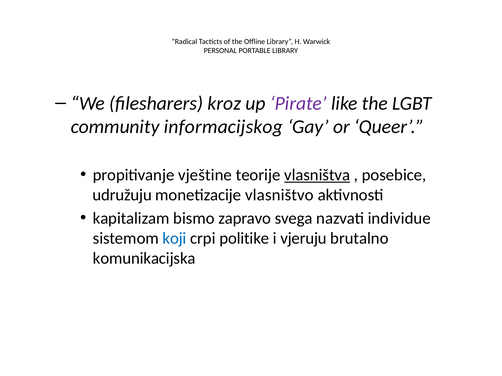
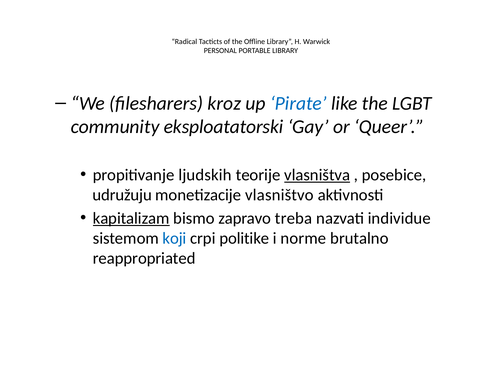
Pirate colour: purple -> blue
informacijskog: informacijskog -> eksploatatorski
vještine: vještine -> ljudskih
kapitalizam underline: none -> present
svega: svega -> treba
vjeruju: vjeruju -> norme
komunikacijska: komunikacijska -> reappropriated
